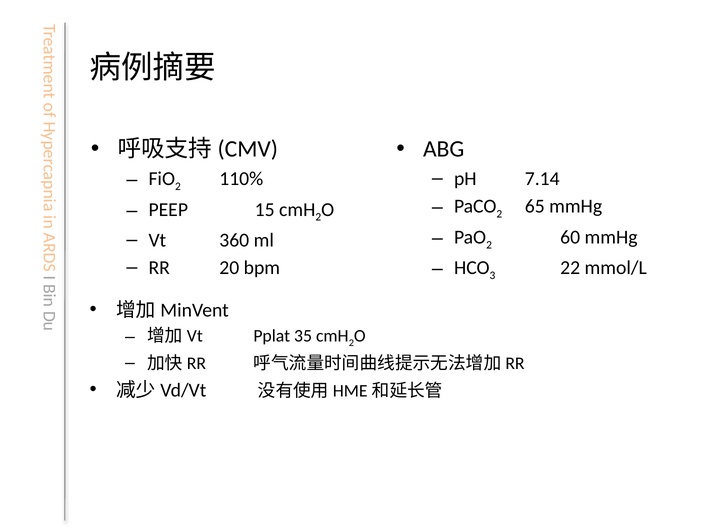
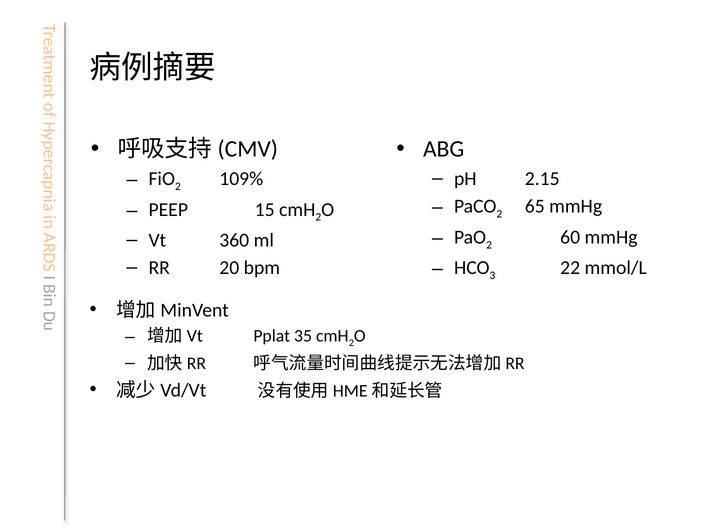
7.14: 7.14 -> 2.15
110%: 110% -> 109%
